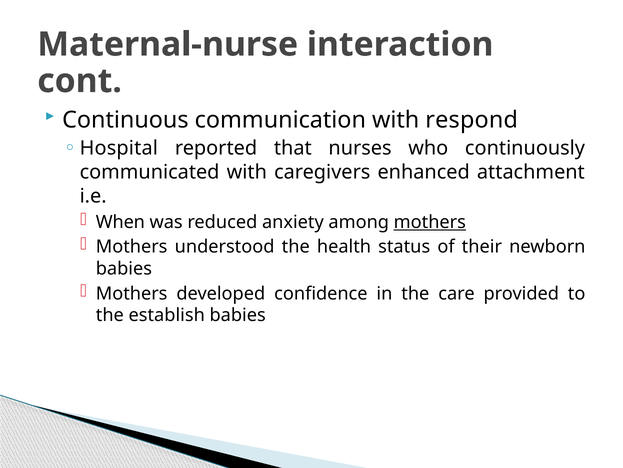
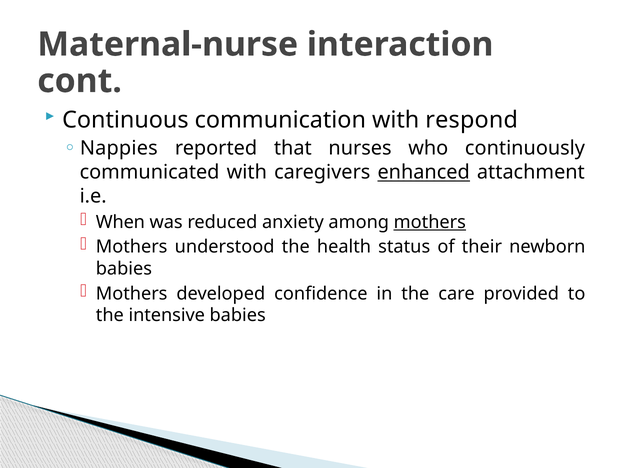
Hospital: Hospital -> Nappies
enhanced underline: none -> present
establish: establish -> intensive
